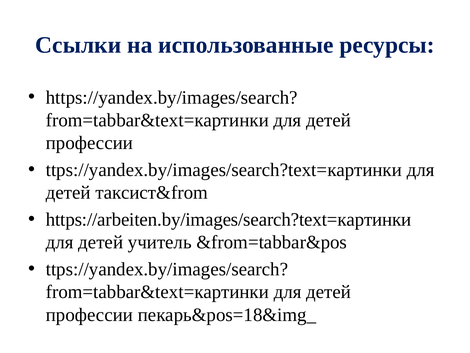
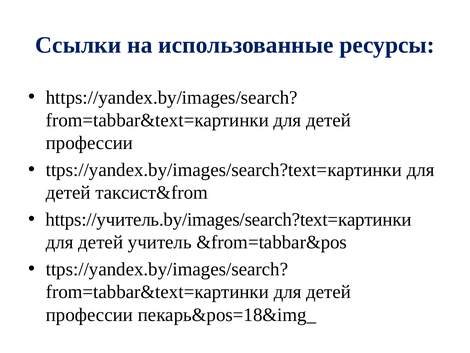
https://arbeiten.by/images/search?text=картинки: https://arbeiten.by/images/search?text=картинки -> https://учитель.by/images/search?text=картинки
